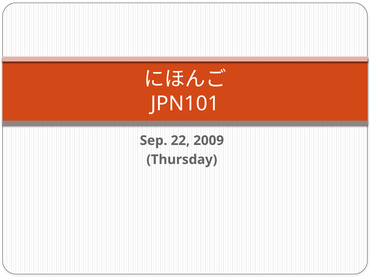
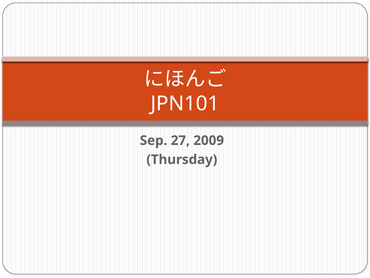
22: 22 -> 27
